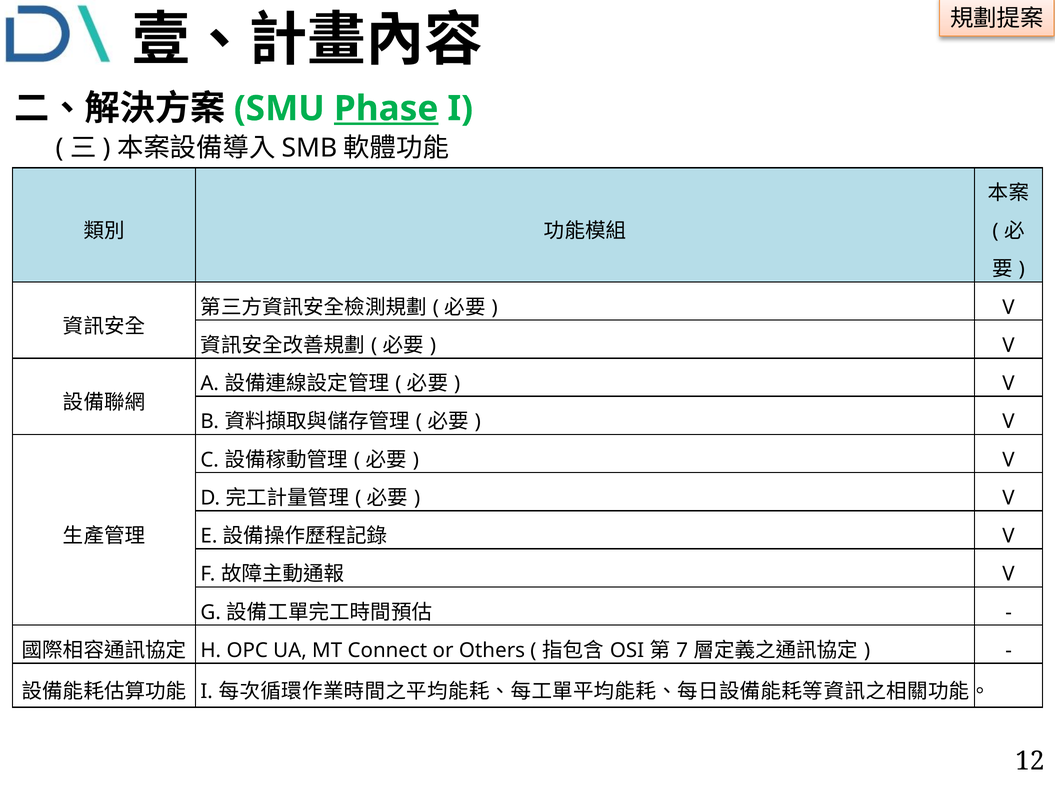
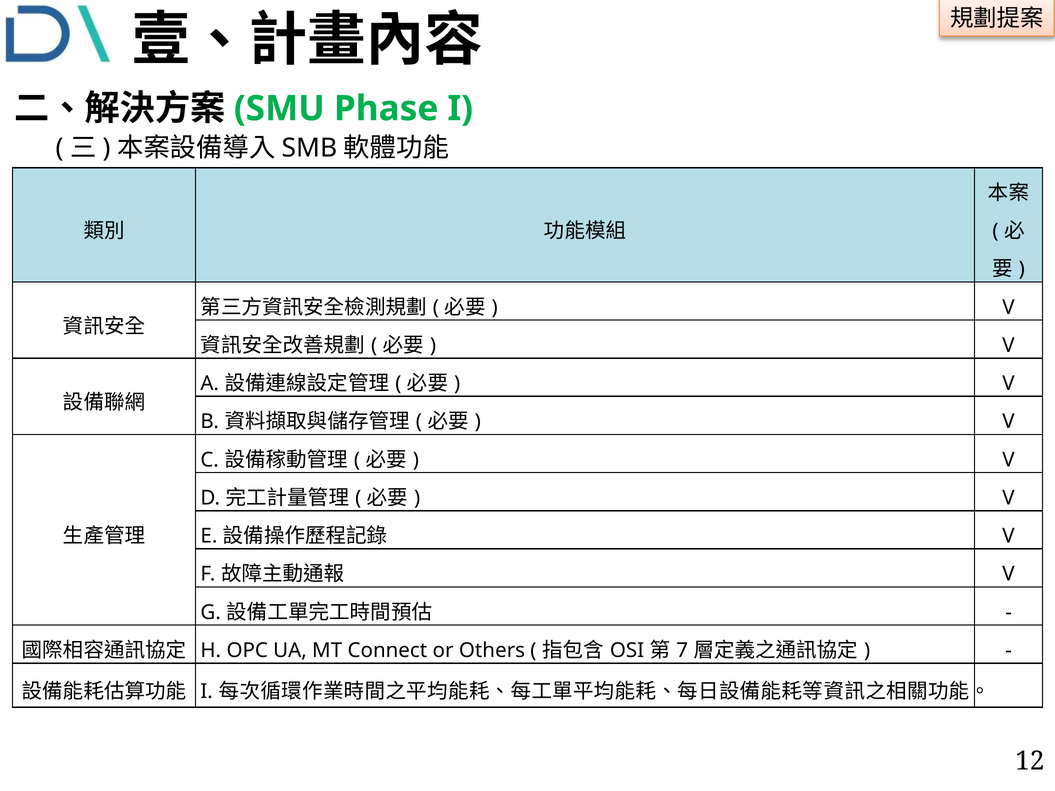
Phase underline: present -> none
